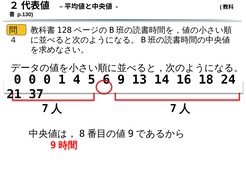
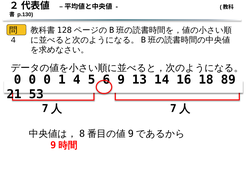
24: 24 -> 89
37: 37 -> 53
